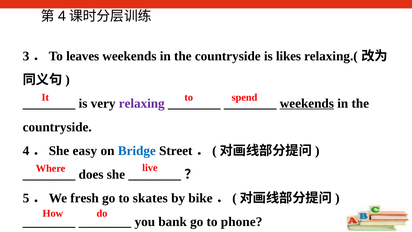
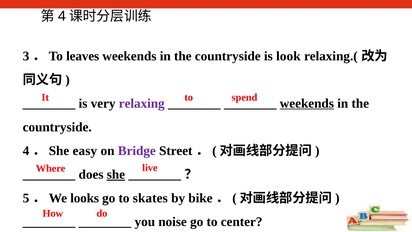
likes: likes -> look
Bridge colour: blue -> purple
she underline: none -> present
fresh: fresh -> looks
bank: bank -> noise
phone: phone -> center
